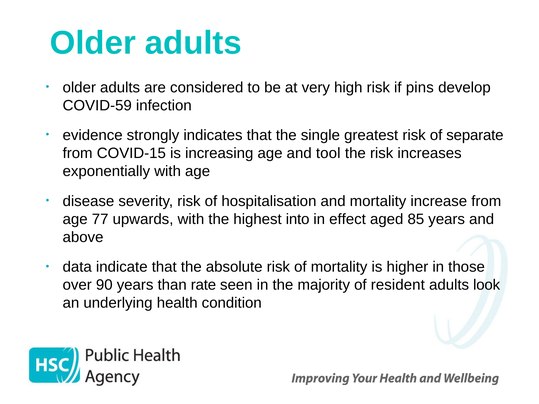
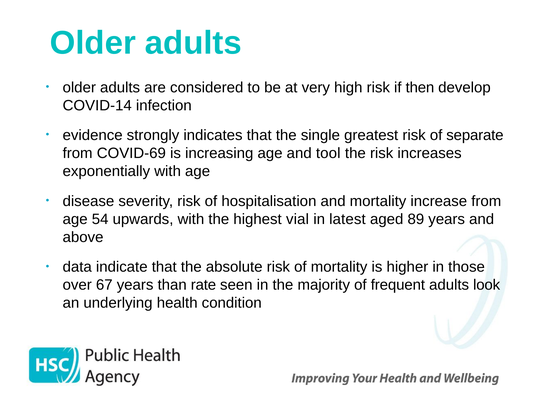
pins: pins -> then
COVID-59: COVID-59 -> COVID-14
COVID-15: COVID-15 -> COVID-69
77: 77 -> 54
into: into -> vial
effect: effect -> latest
85: 85 -> 89
90: 90 -> 67
resident: resident -> frequent
